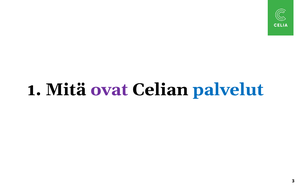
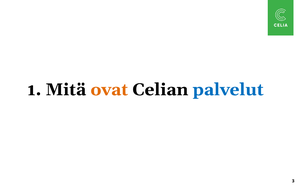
ovat colour: purple -> orange
